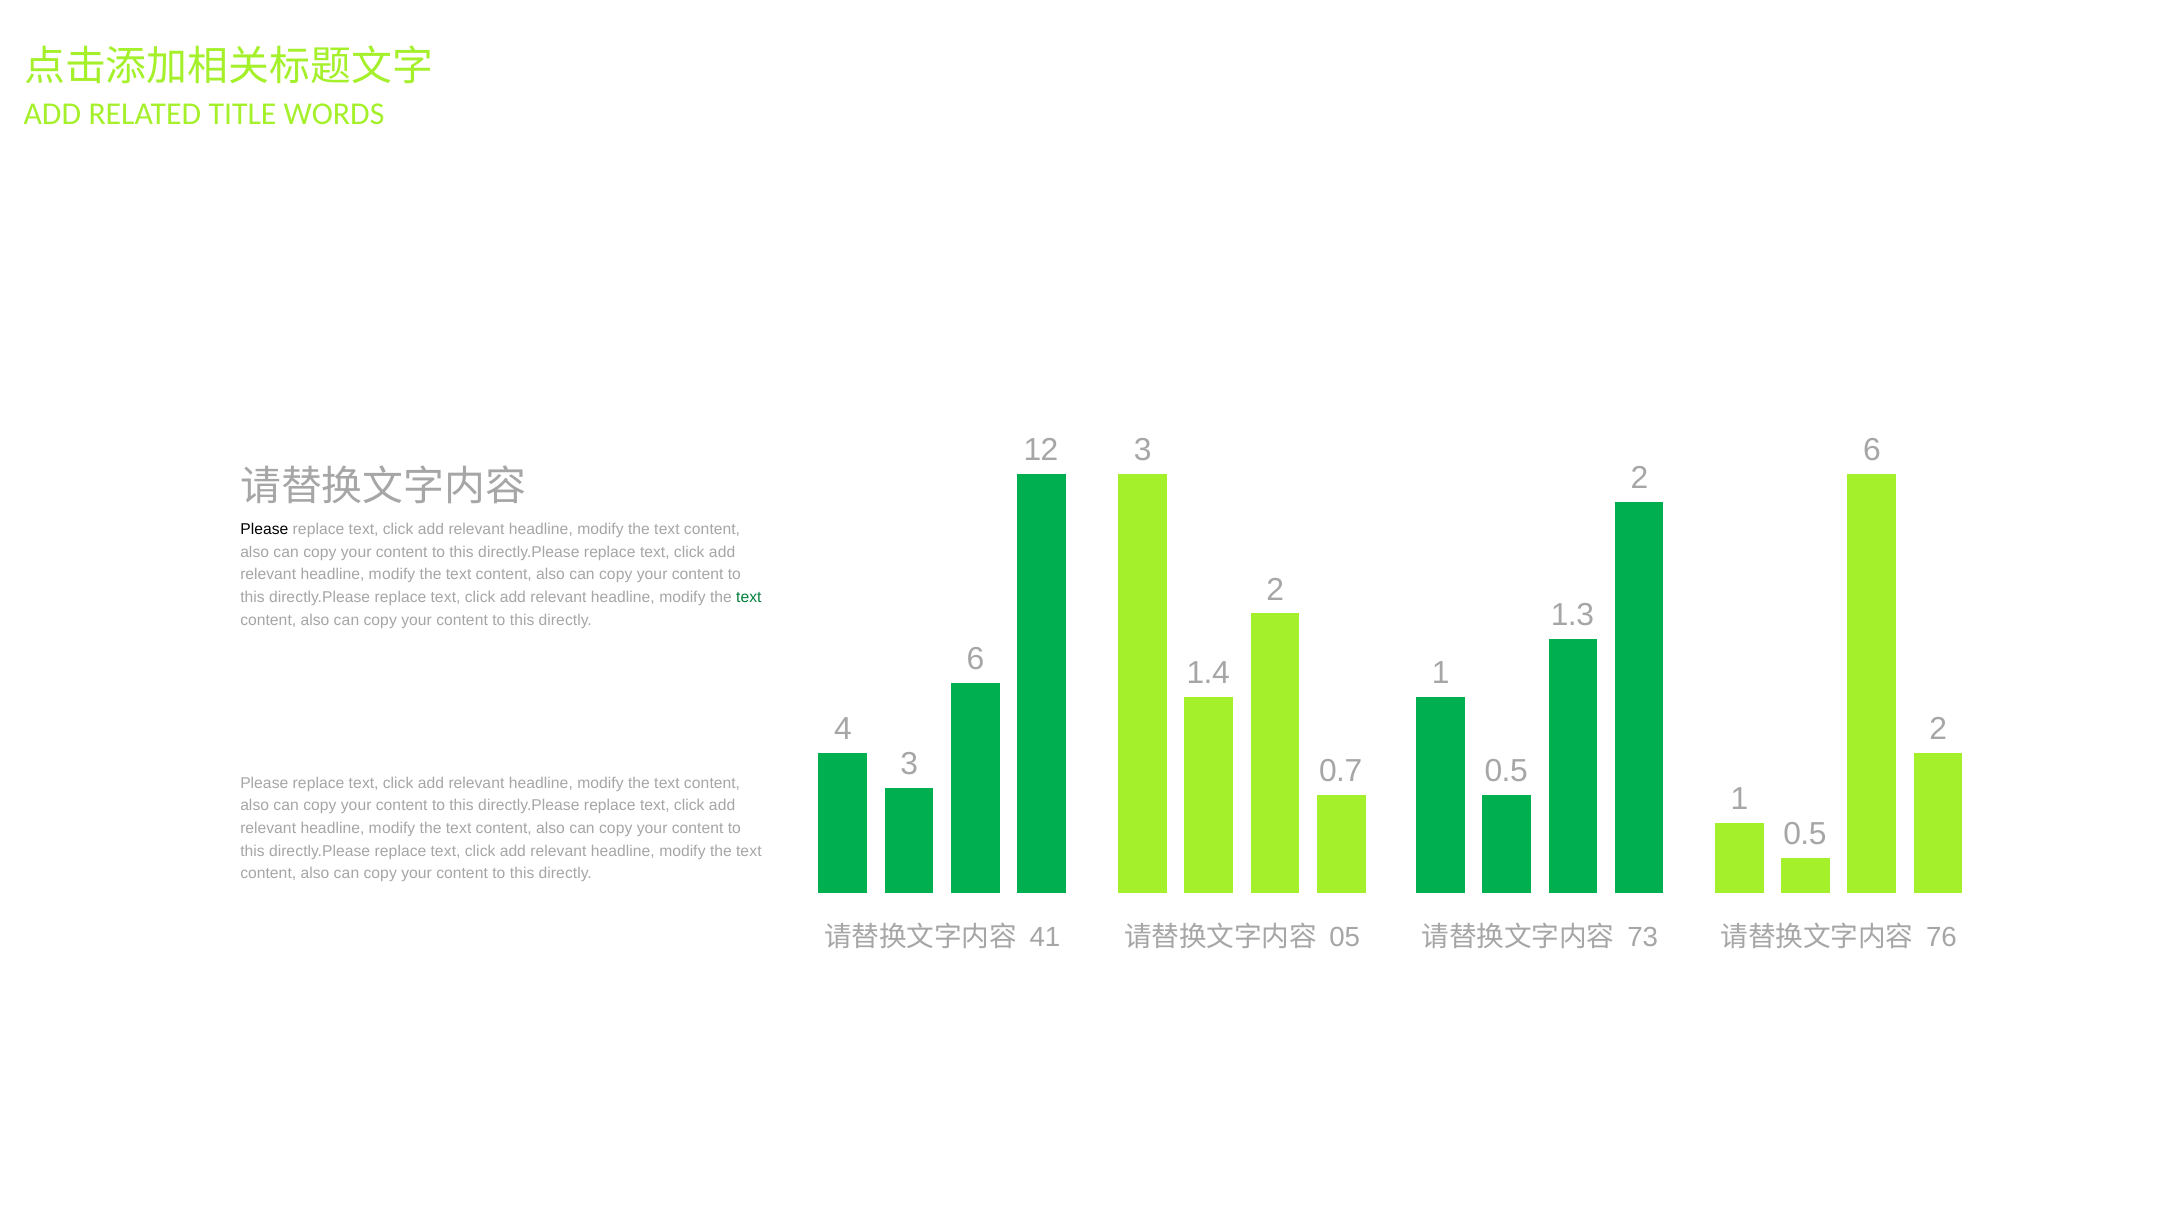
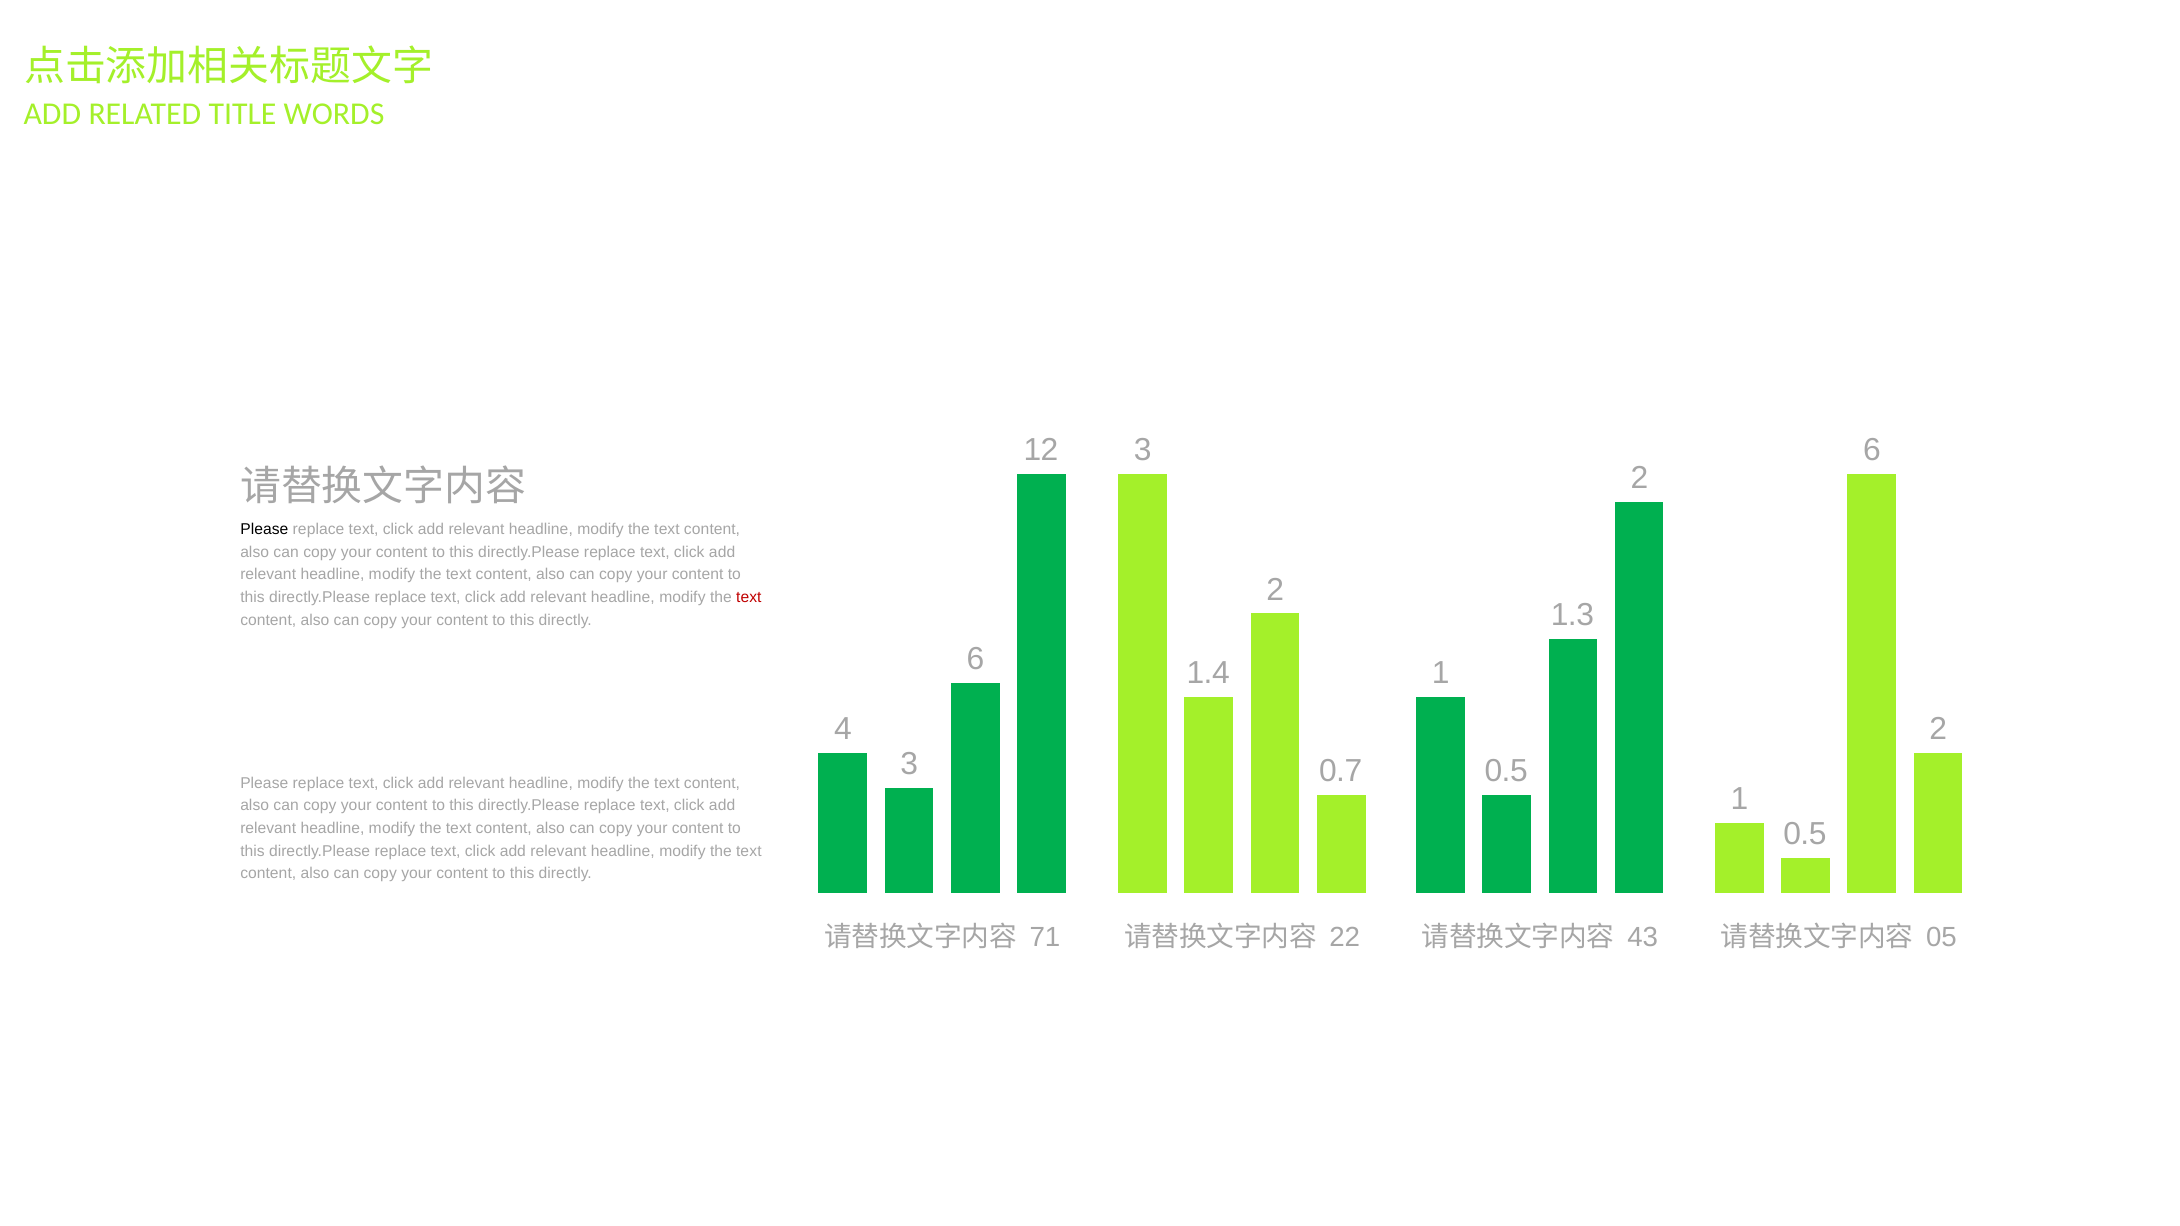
text at (749, 597) colour: green -> red
41: 41 -> 71
05: 05 -> 22
73: 73 -> 43
76: 76 -> 05
